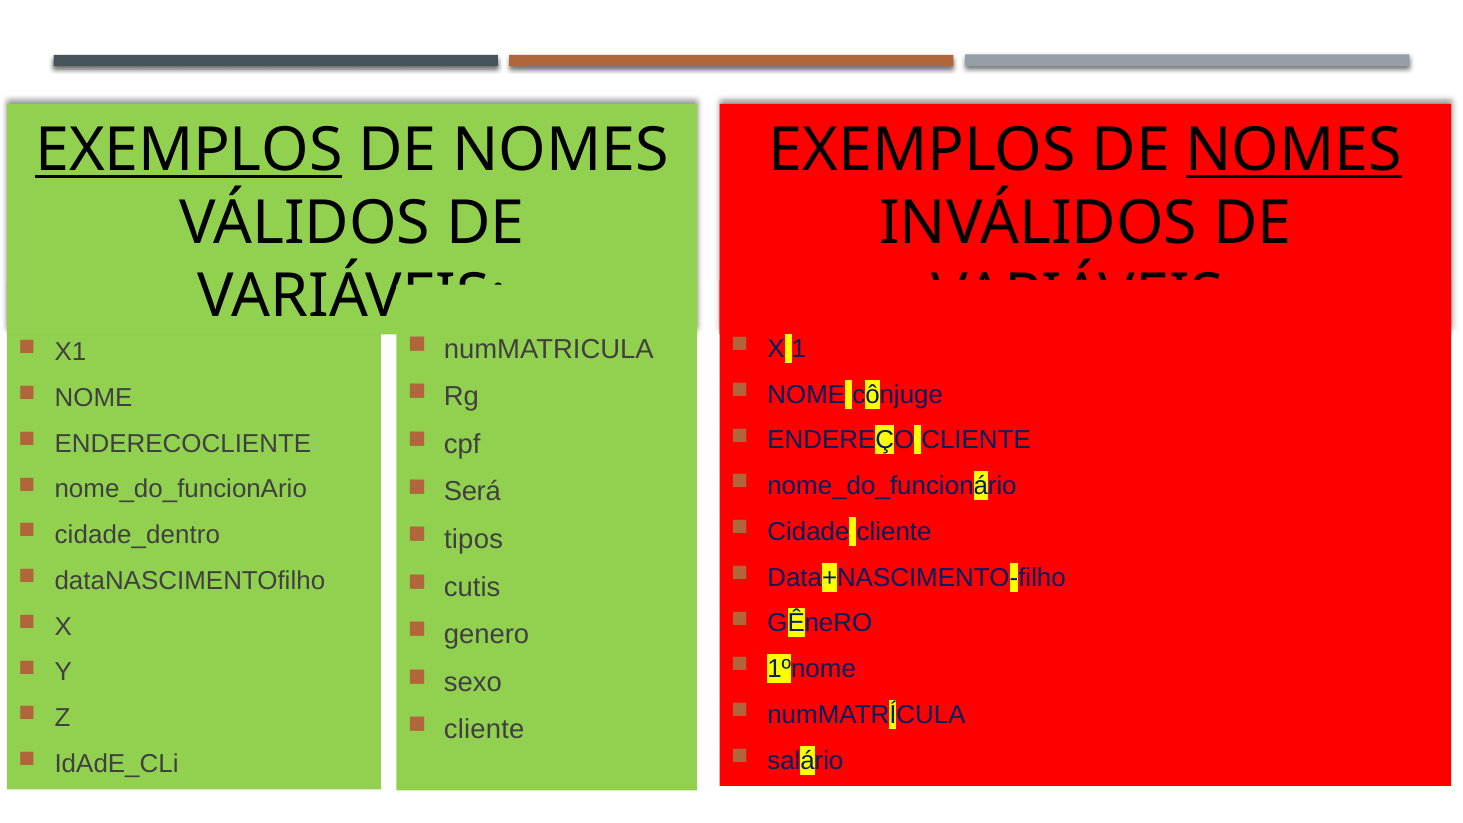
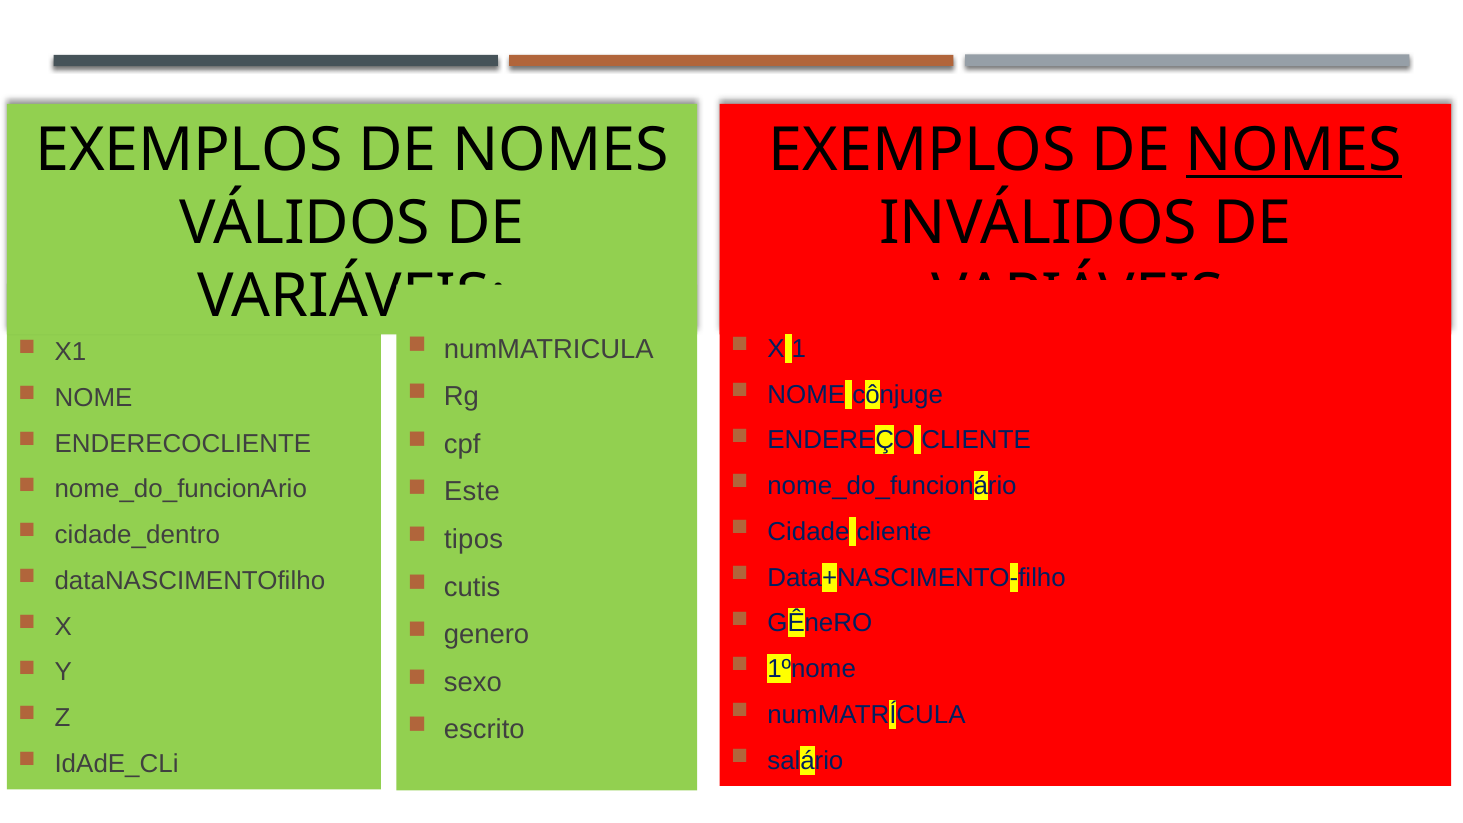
EXEMPLOS at (189, 150) underline: present -> none
Será: Será -> Este
cliente at (484, 730): cliente -> escrito
